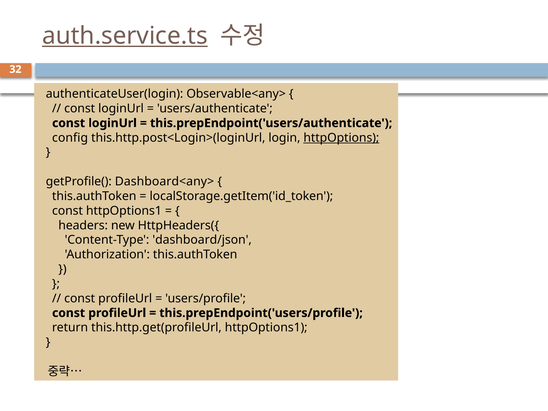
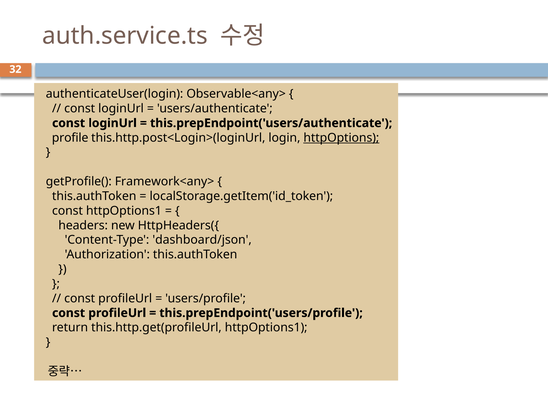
auth.service.ts underline: present -> none
config: config -> profile
Dashboard<any>: Dashboard<any> -> Framework<any>
